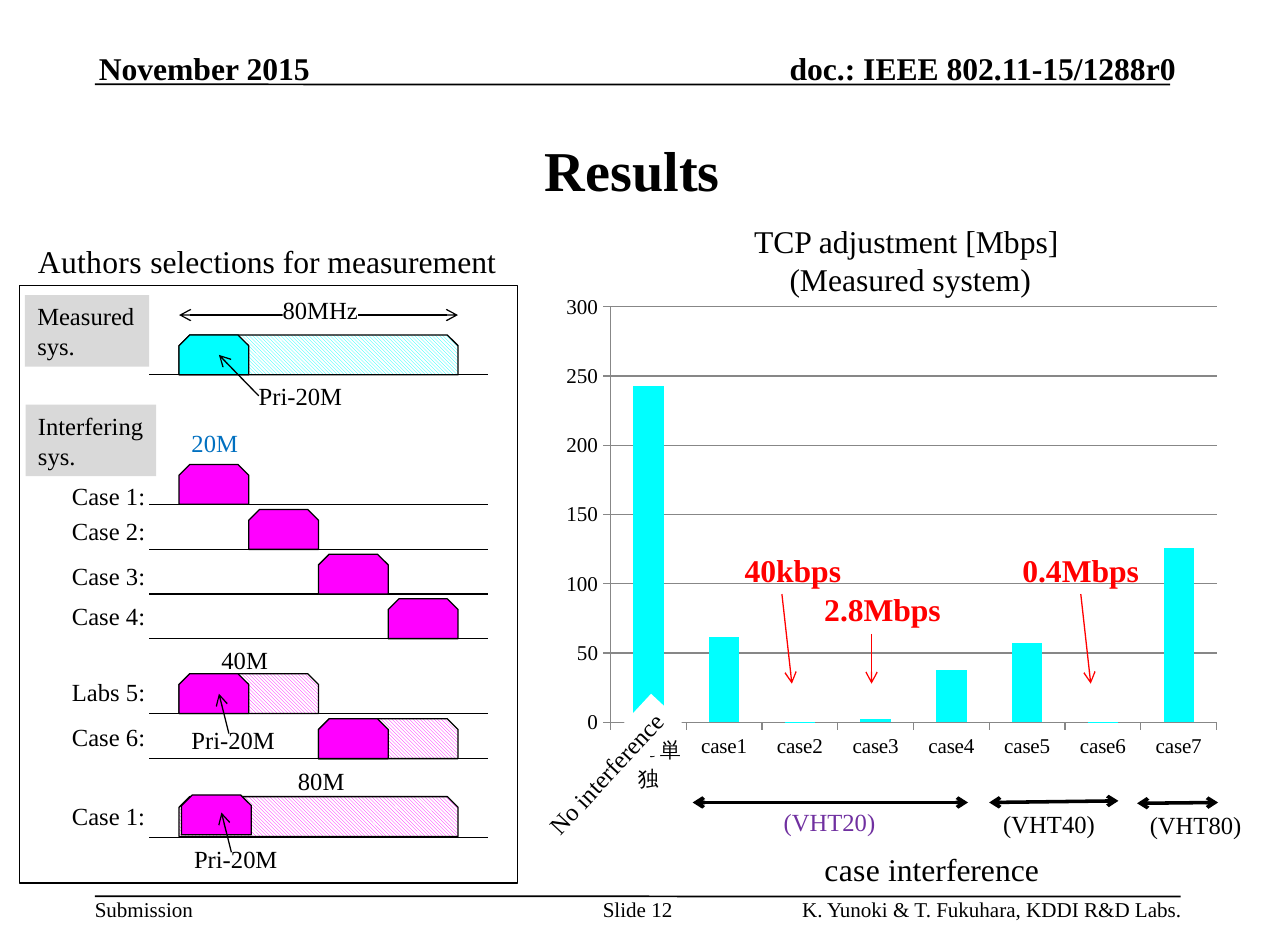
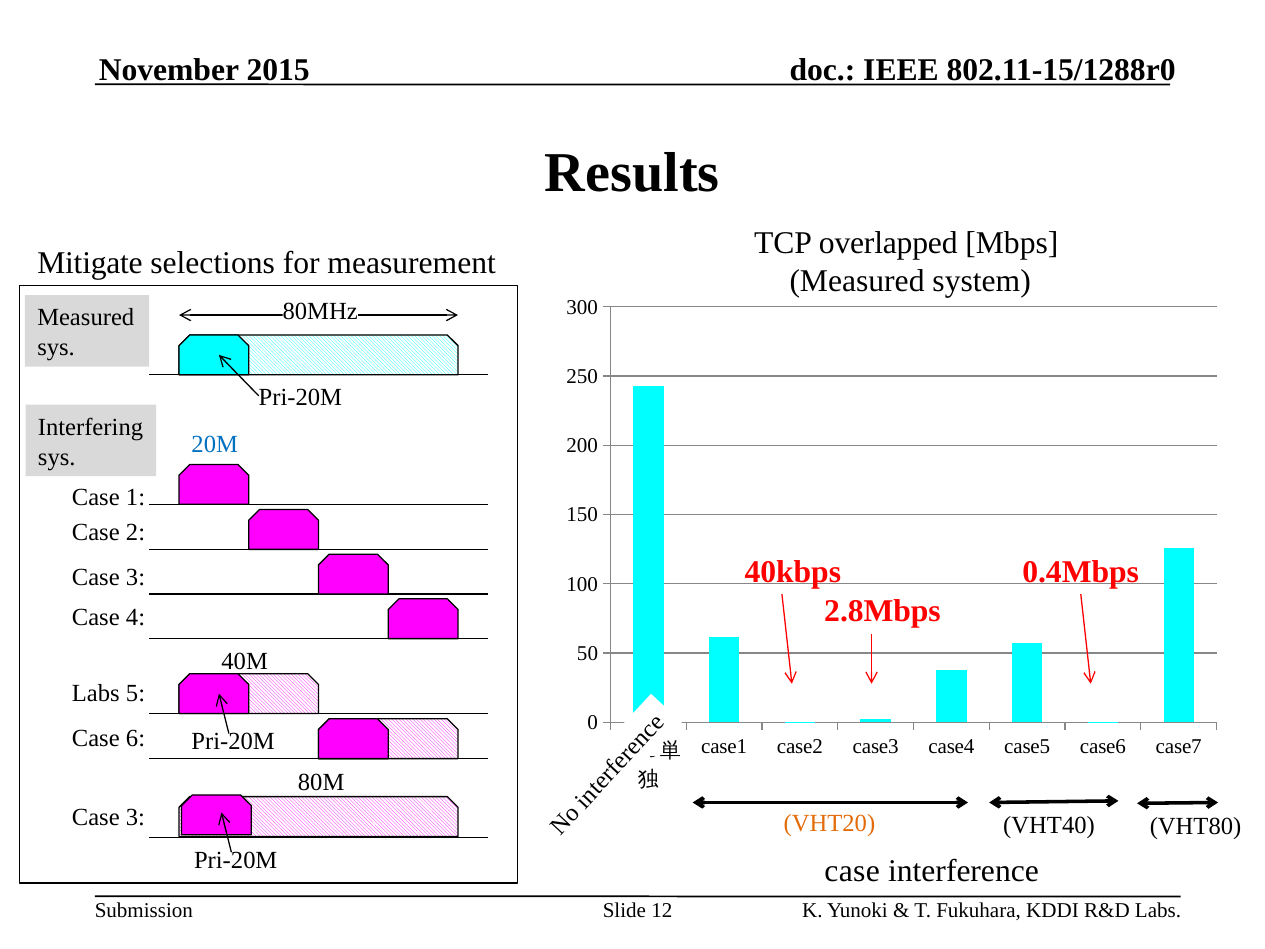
adjustment: adjustment -> overlapped
Authors: Authors -> Mitigate
1 at (135, 817): 1 -> 3
VHT20 colour: purple -> orange
